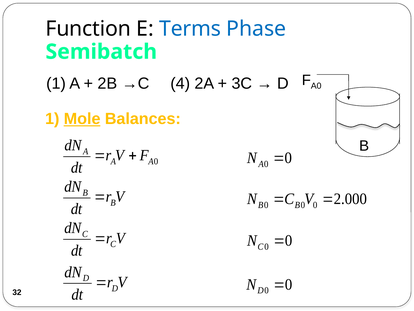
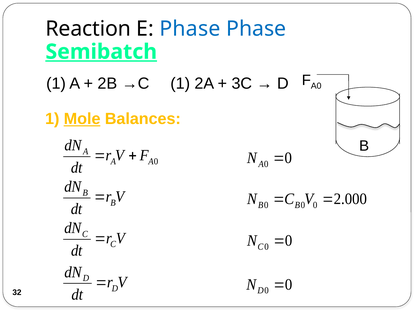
Function: Function -> Reaction
E Terms: Terms -> Phase
Semibatch underline: none -> present
→C 4: 4 -> 1
